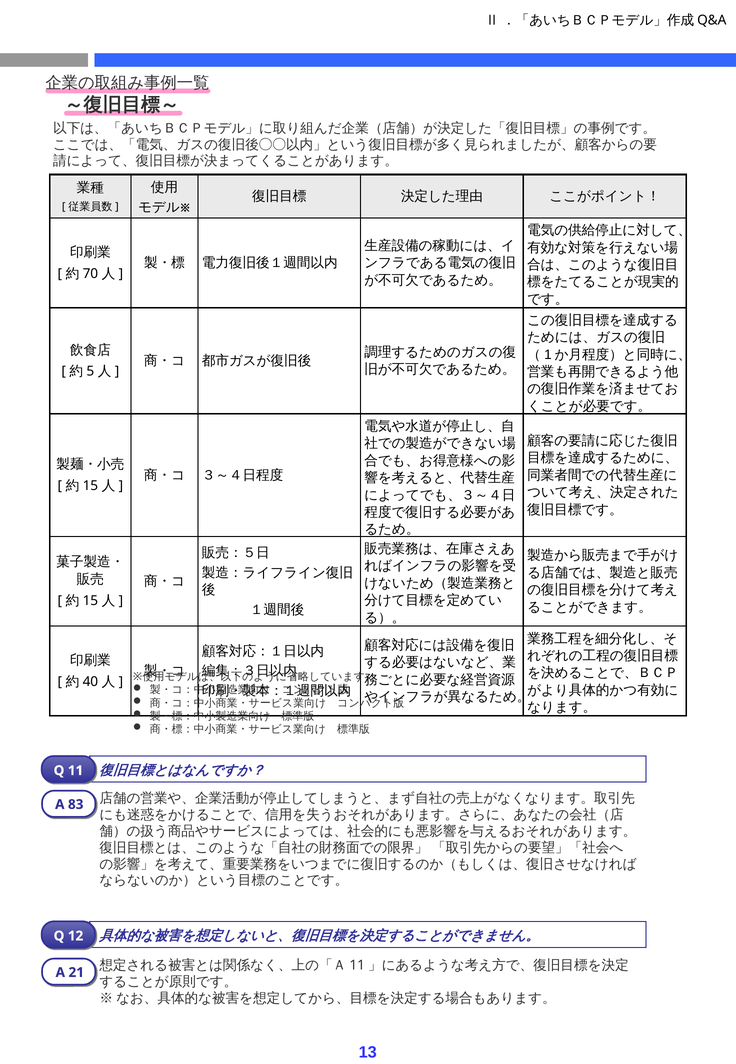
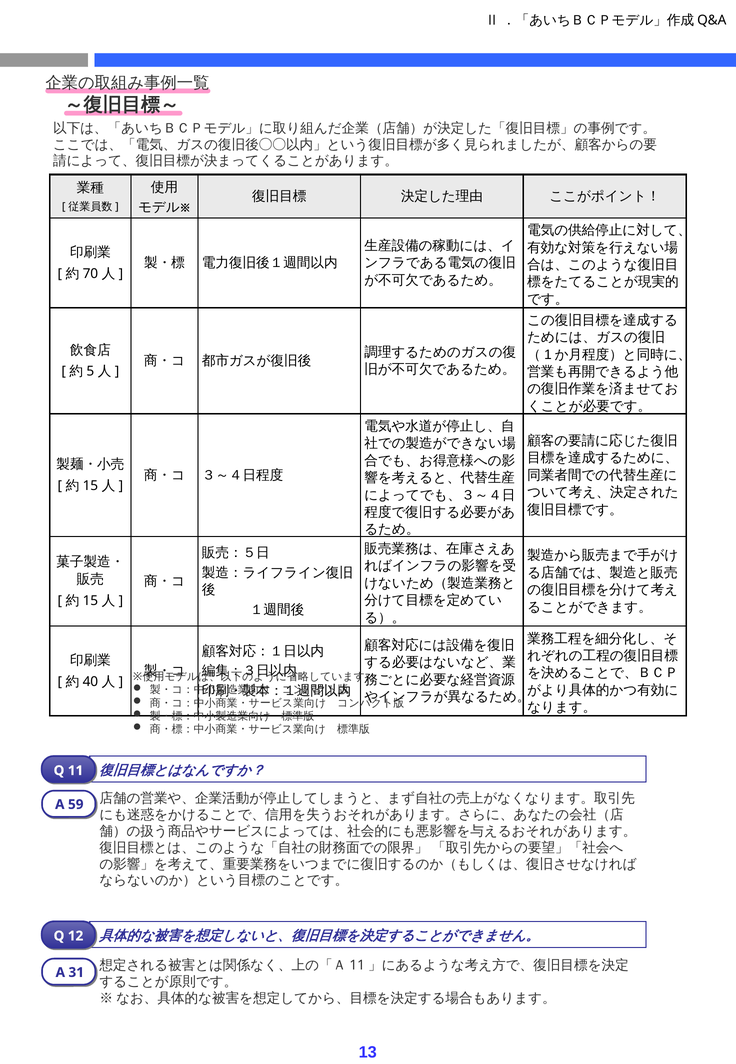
83: 83 -> 59
21: 21 -> 31
